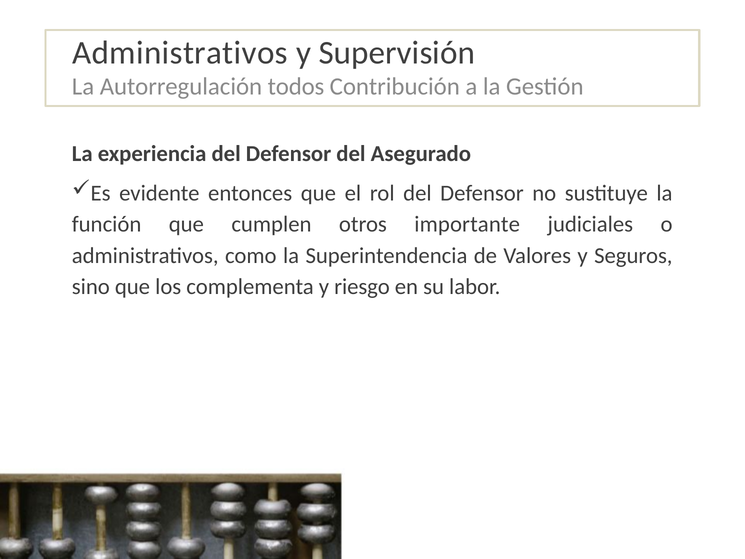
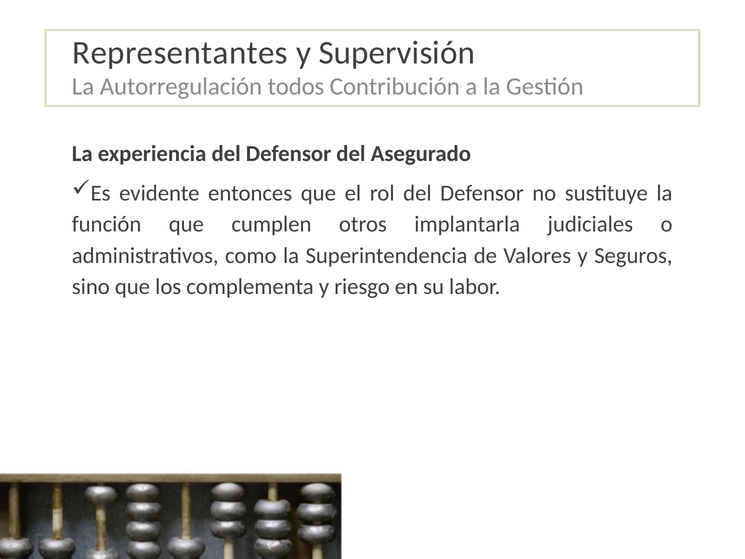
Administrativos at (180, 53): Administrativos -> Representantes
importante: importante -> implantarla
